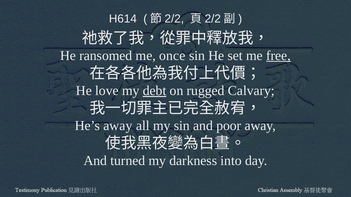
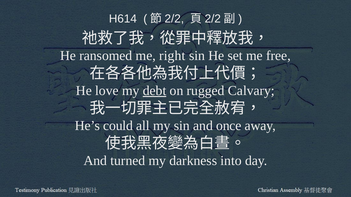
once: once -> right
free underline: present -> none
He’s away: away -> could
poor: poor -> once
